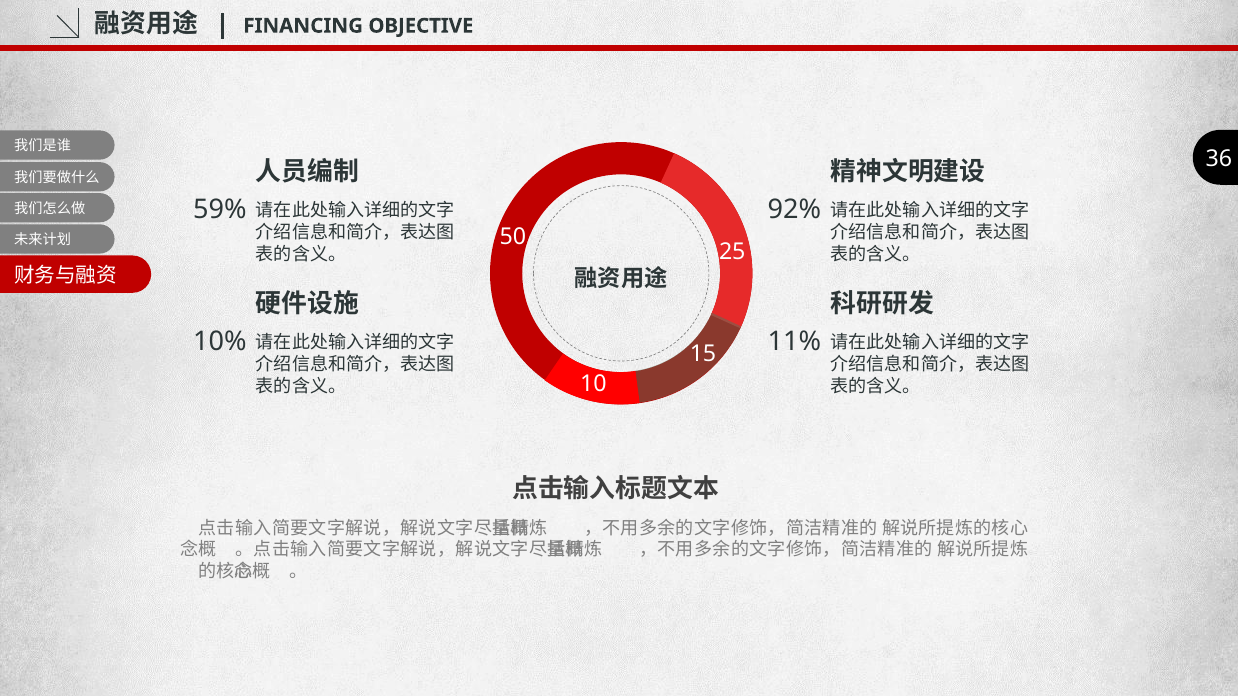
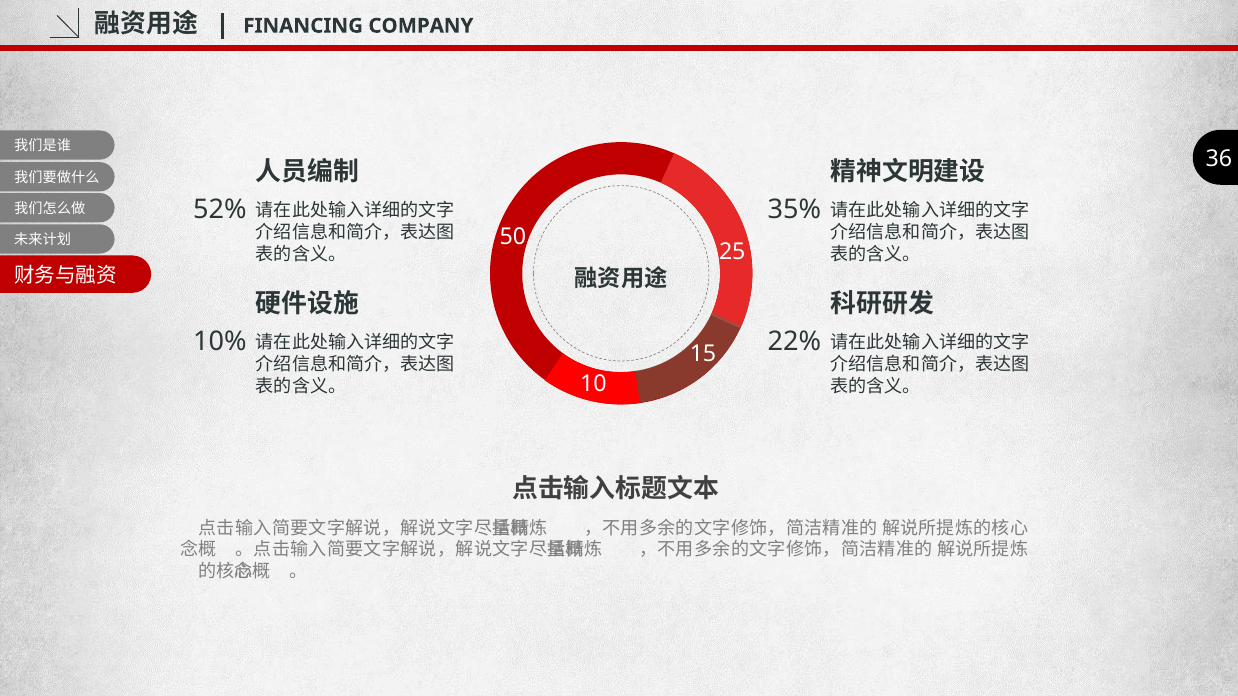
OBJECTIVE: OBJECTIVE -> COMPANY
59%: 59% -> 52%
92%: 92% -> 35%
11%: 11% -> 22%
